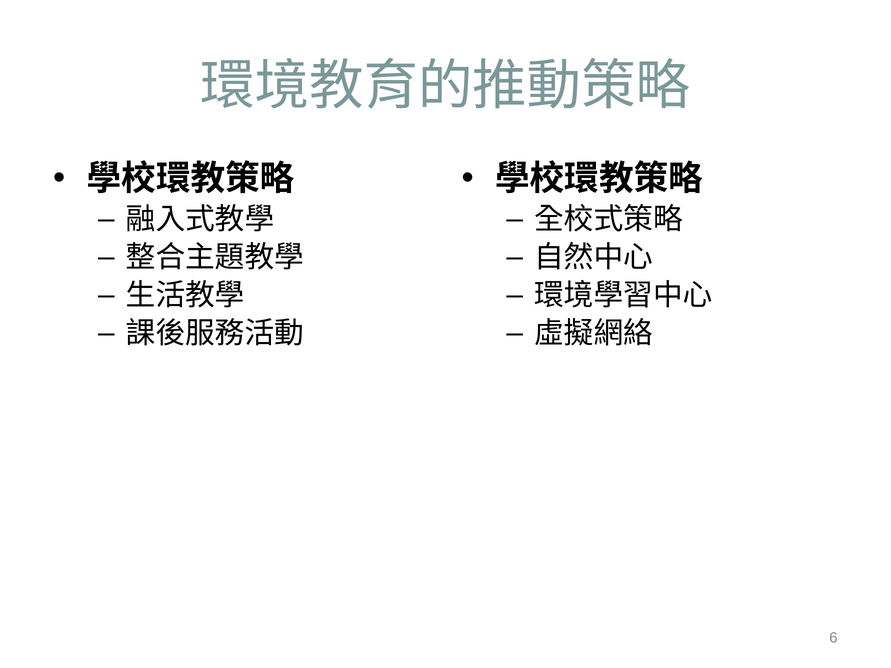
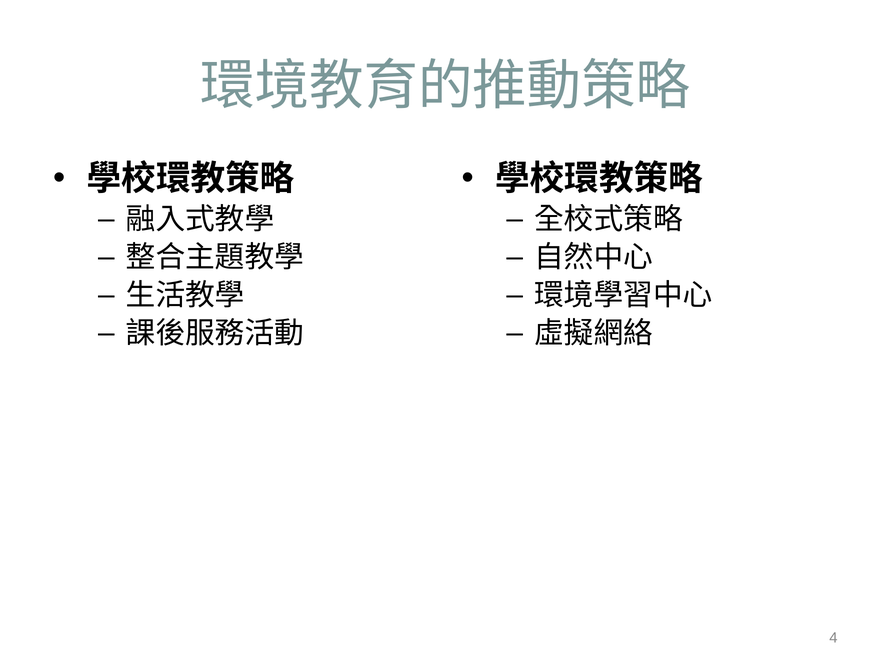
6: 6 -> 4
